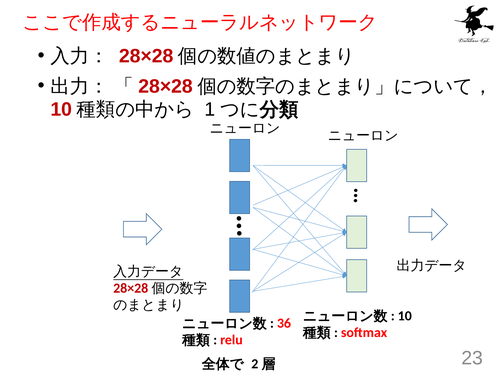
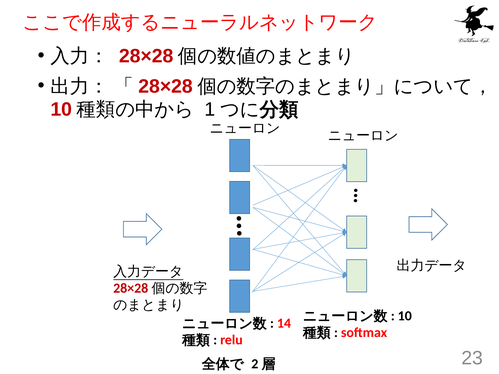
36: 36 -> 14
